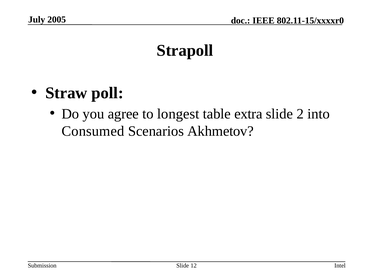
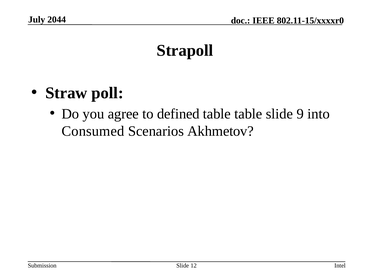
2005: 2005 -> 2044
longest: longest -> defined
table extra: extra -> table
2: 2 -> 9
